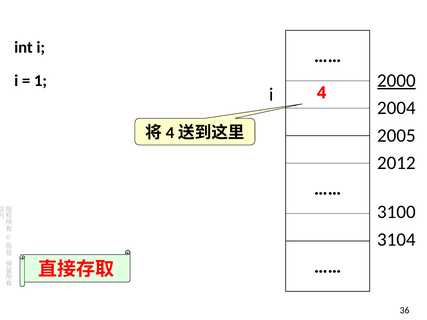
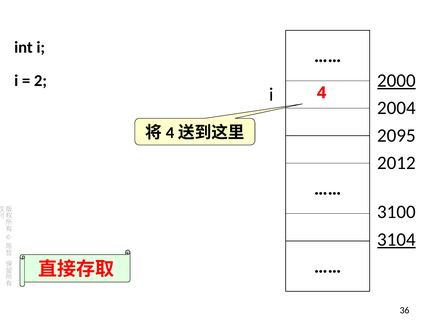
1: 1 -> 2
2005: 2005 -> 2095
3104 underline: none -> present
